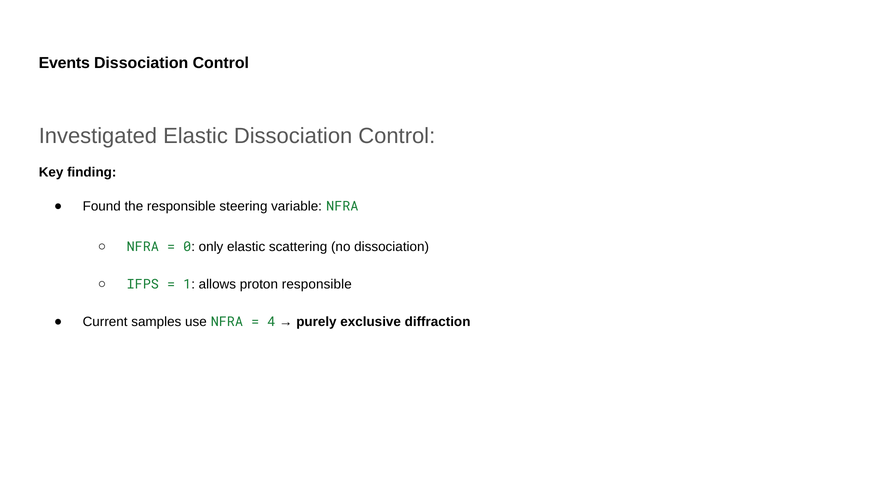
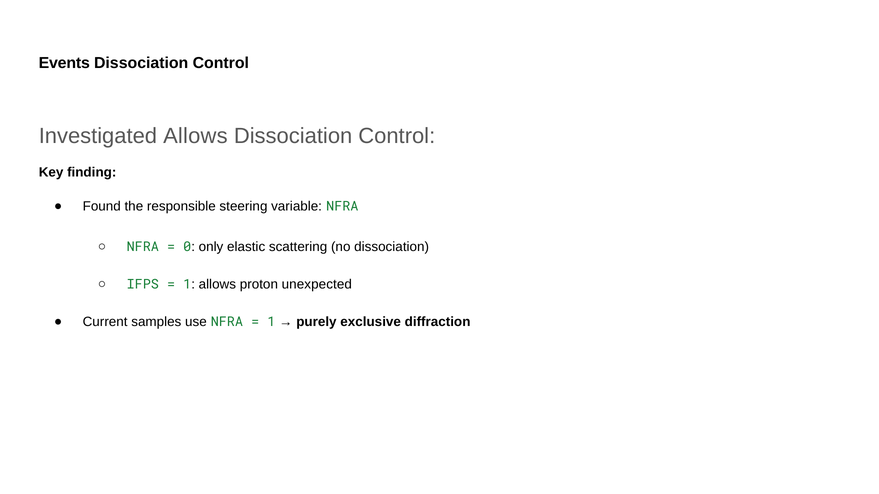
Investigated Elastic: Elastic -> Allows
proton responsible: responsible -> unexpected
4 at (271, 322): 4 -> 1
